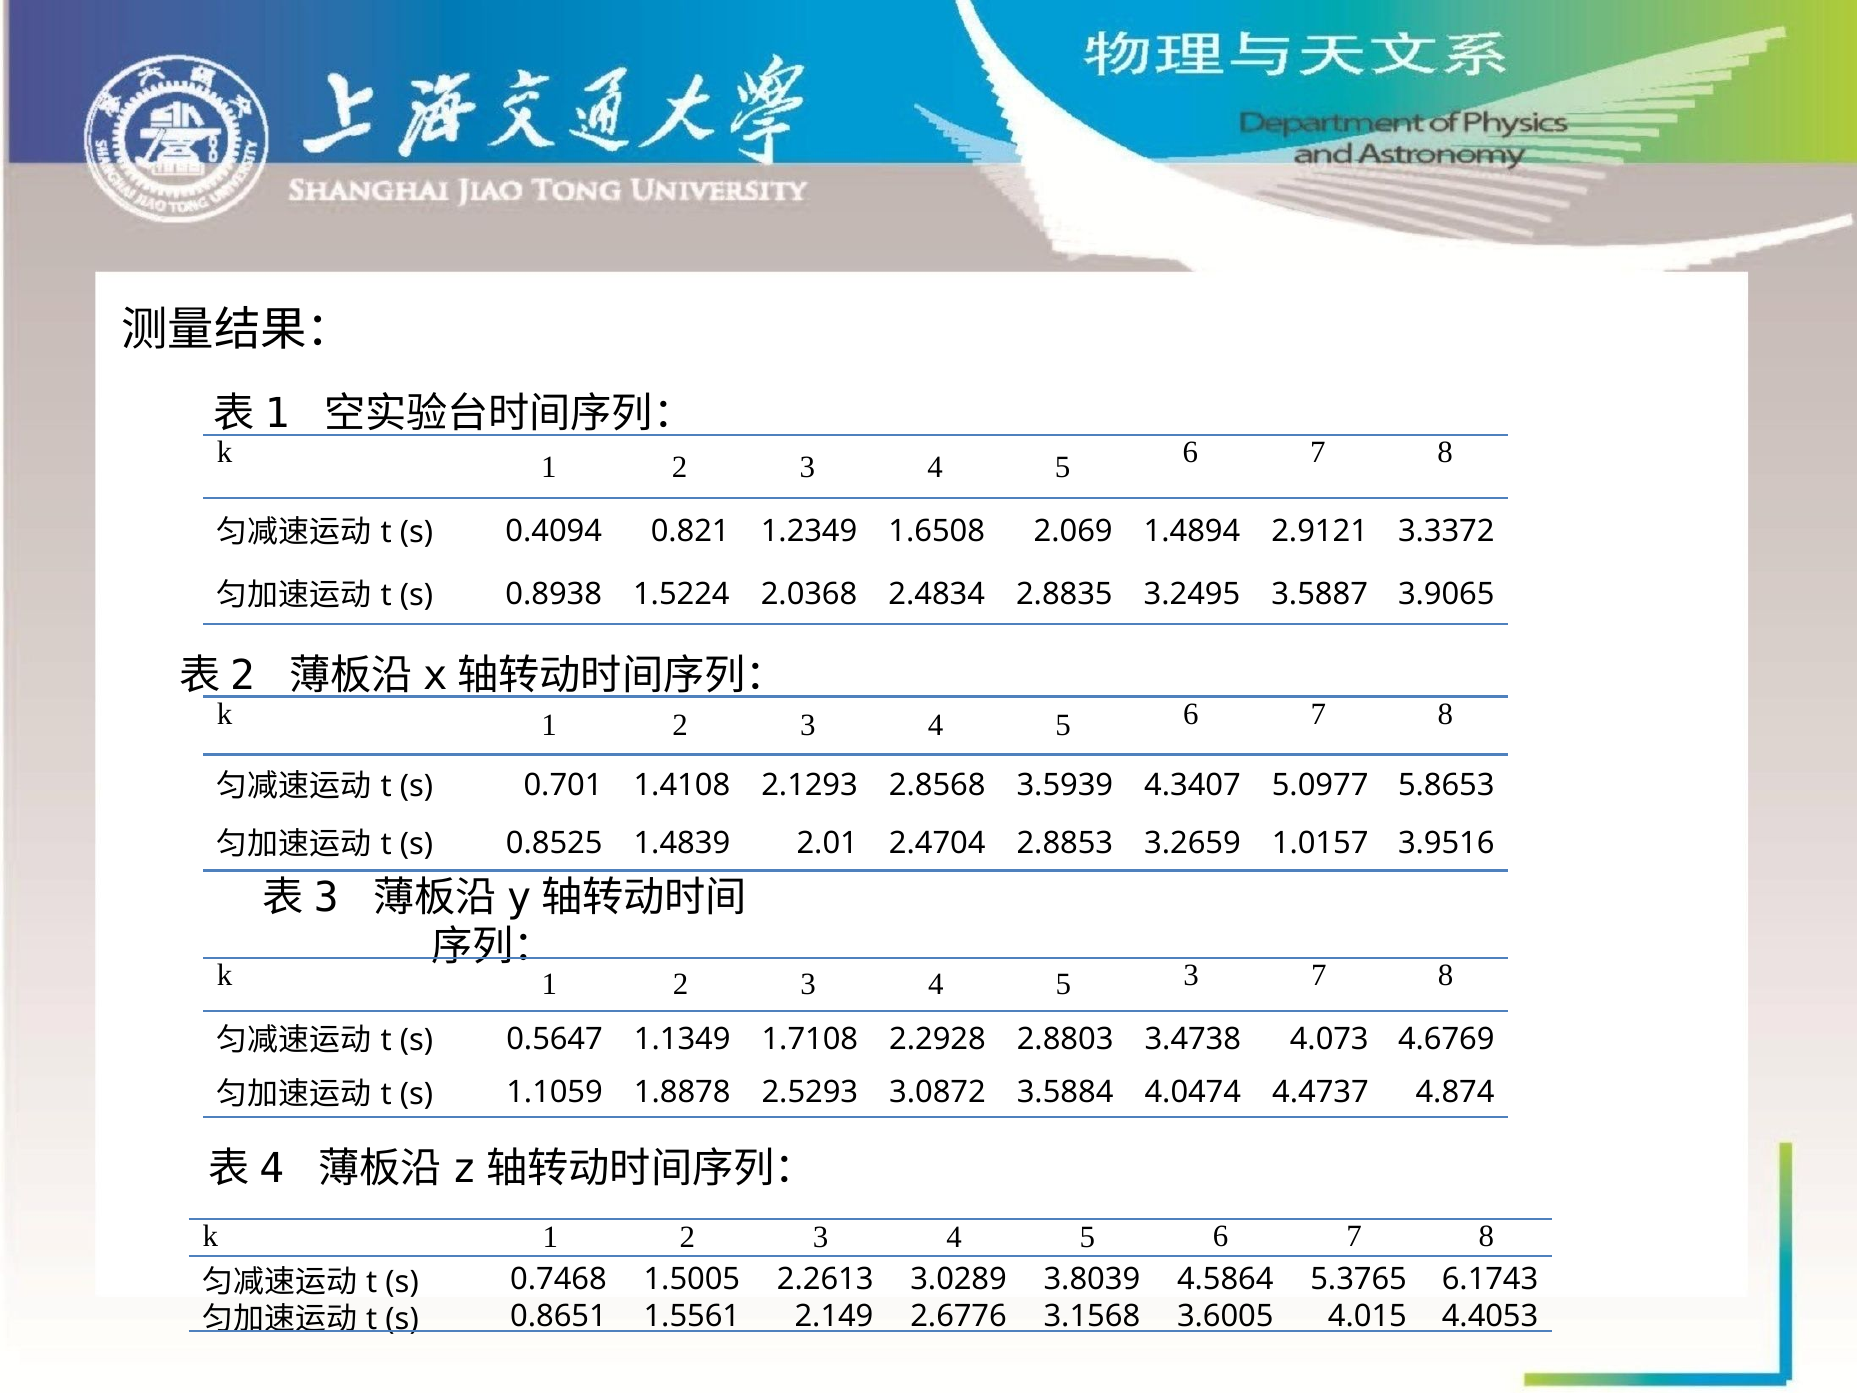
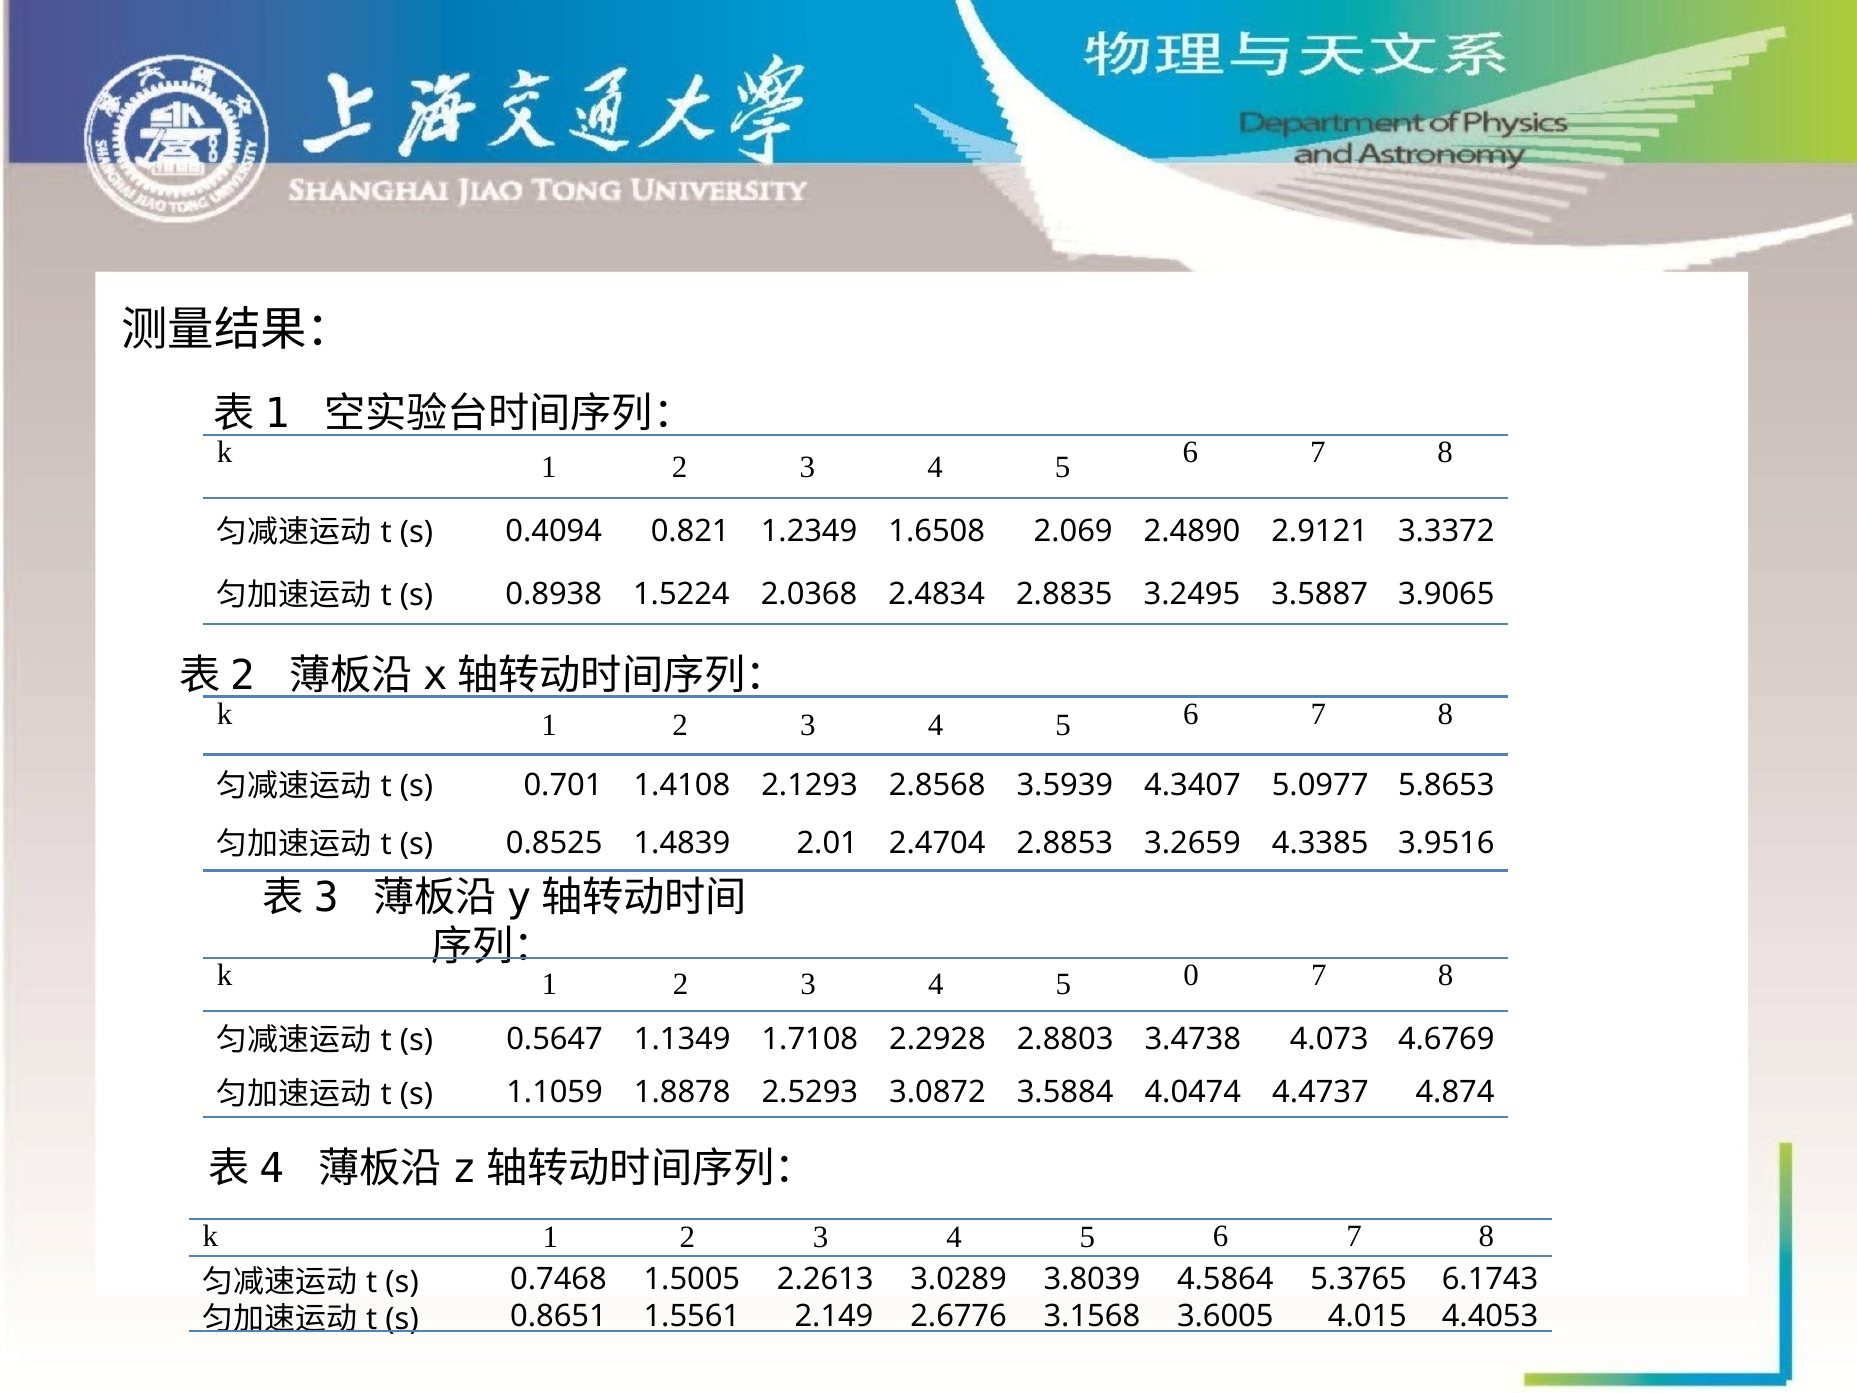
1.4894: 1.4894 -> 2.4890
1.0157: 1.0157 -> 4.3385
5 3: 3 -> 0
